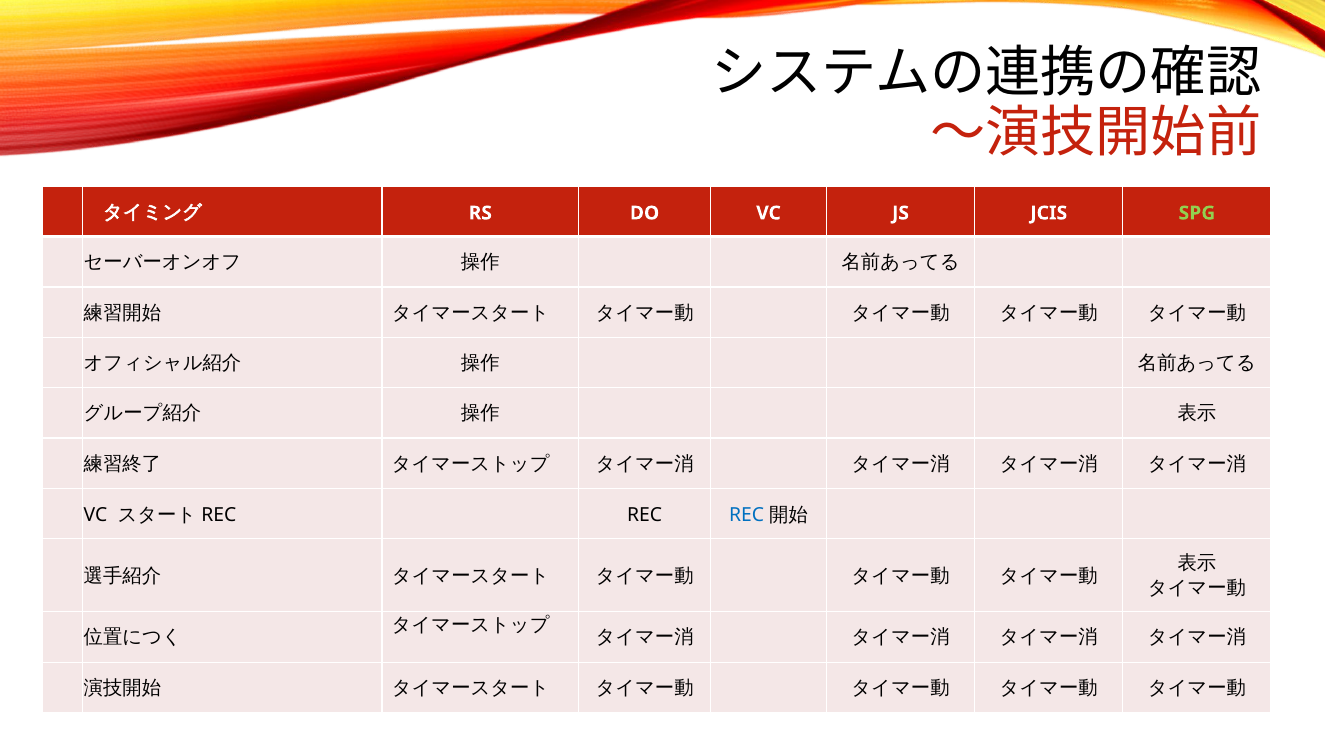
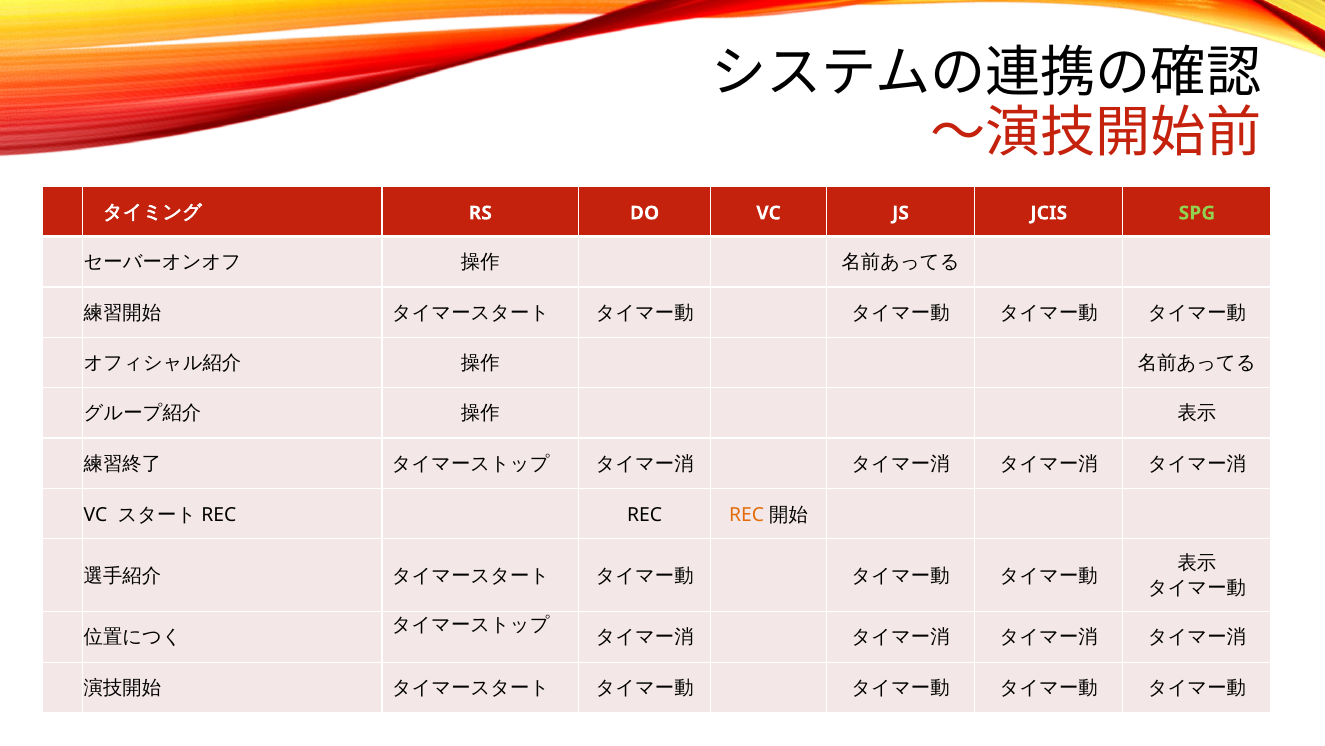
REC at (747, 515) colour: blue -> orange
